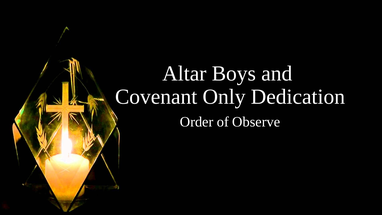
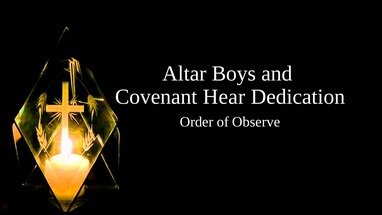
Only: Only -> Hear
